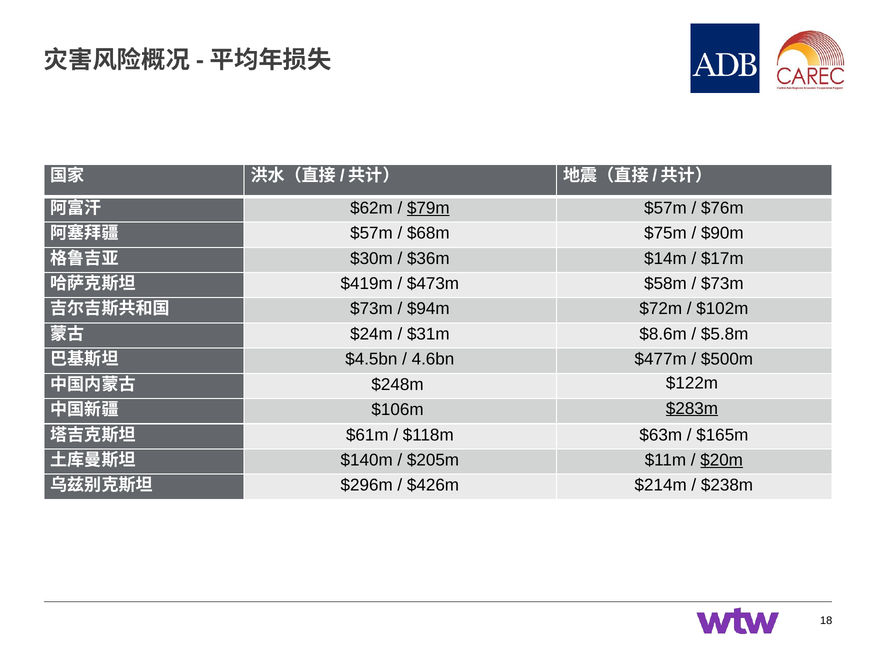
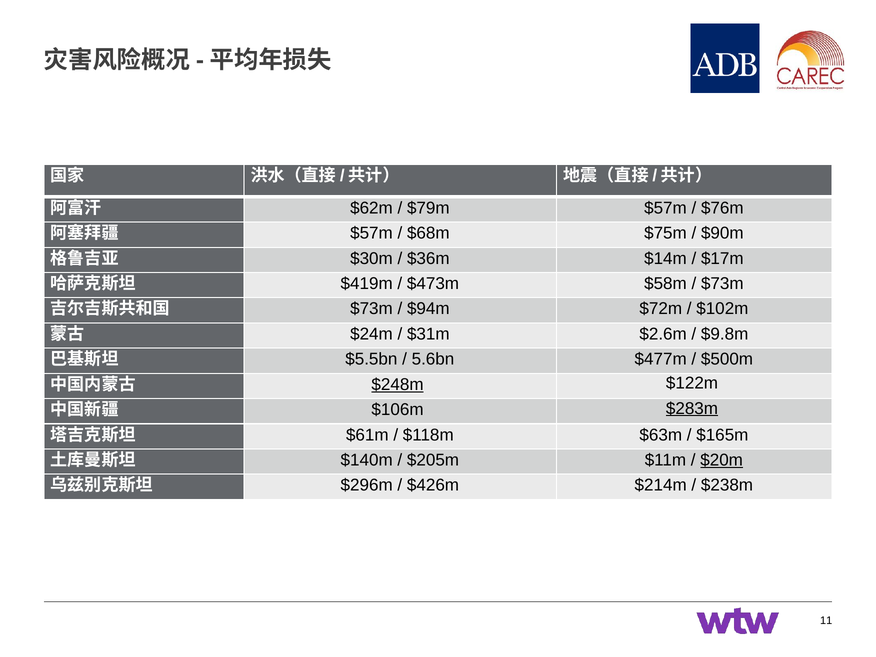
$79m underline: present -> none
$8.6m: $8.6m -> $2.6m
$5.8m: $5.8m -> $9.8m
$4.5bn: $4.5bn -> $5.5bn
4.6bn: 4.6bn -> 5.6bn
$248m underline: none -> present
18: 18 -> 11
